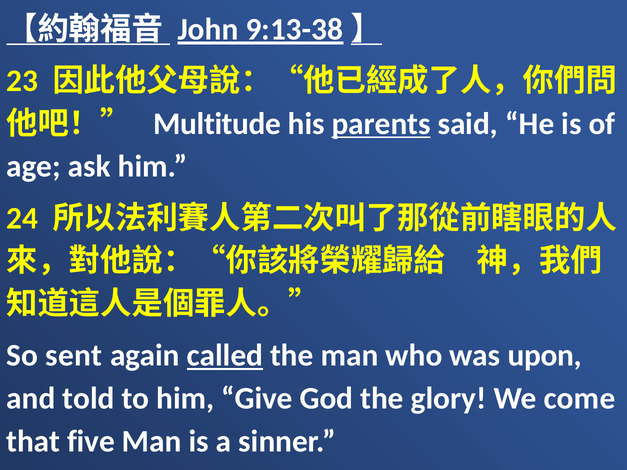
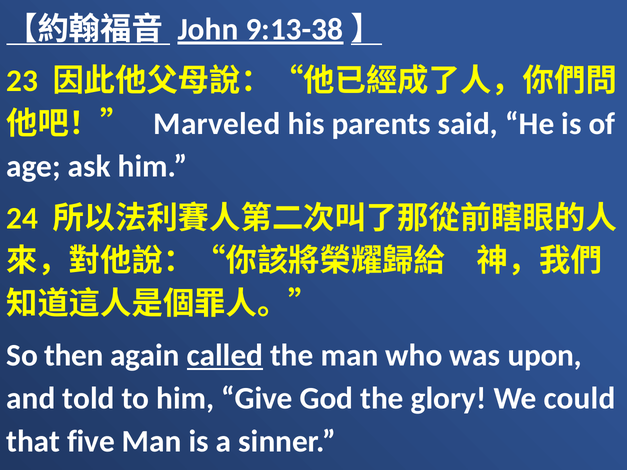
Multitude: Multitude -> Marveled
parents underline: present -> none
sent: sent -> then
come: come -> could
